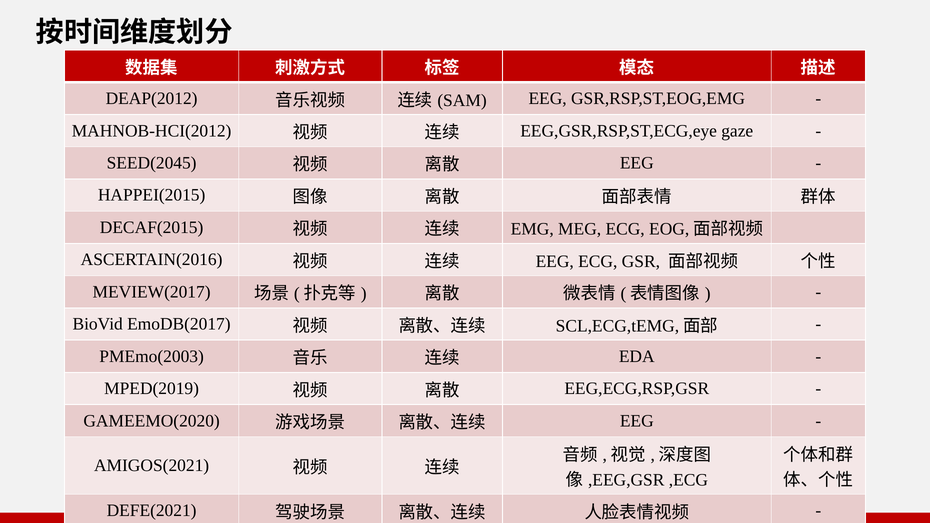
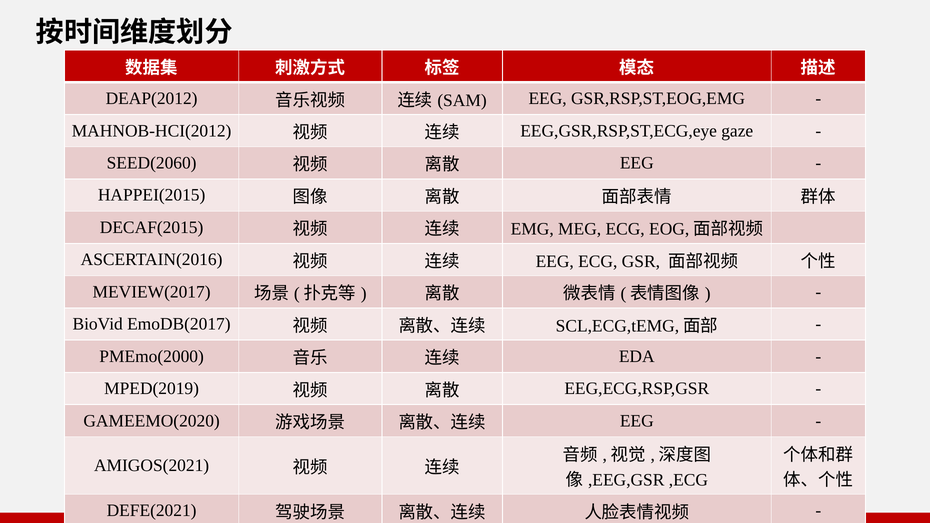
SEED(2045: SEED(2045 -> SEED(2060
PMEmo(2003: PMEmo(2003 -> PMEmo(2000
